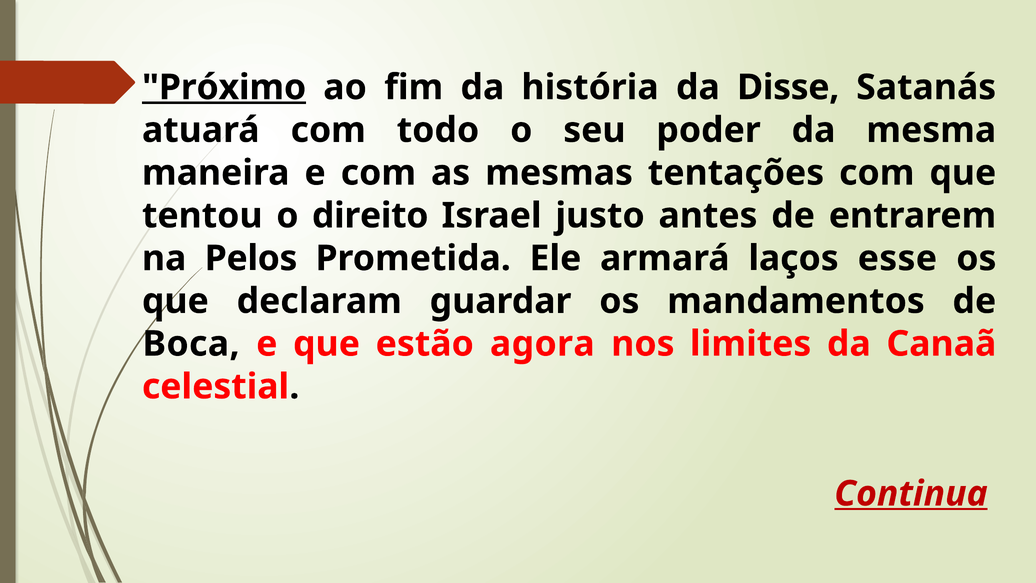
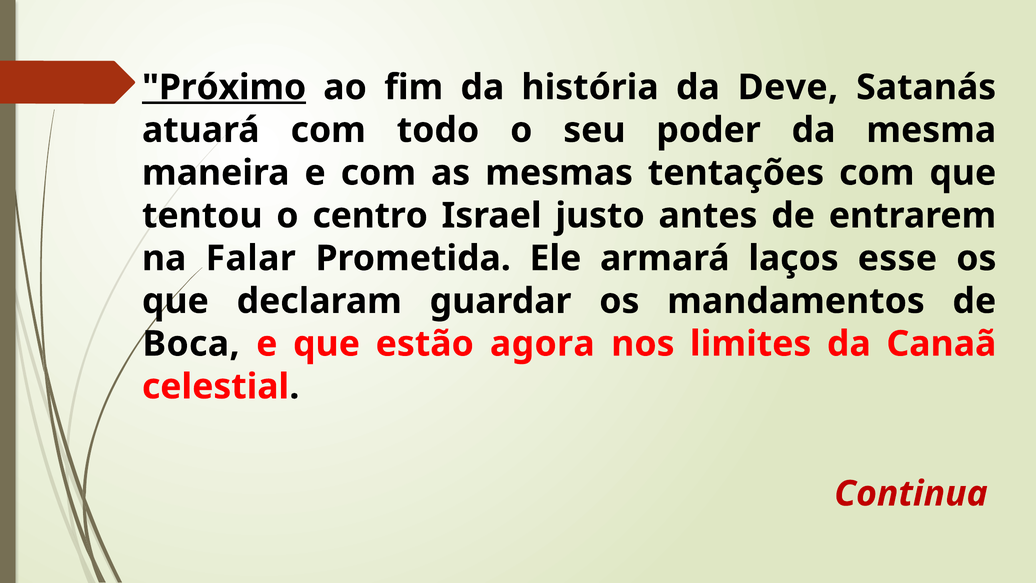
Disse: Disse -> Deve
direito: direito -> centro
Pelos: Pelos -> Falar
Continua underline: present -> none
